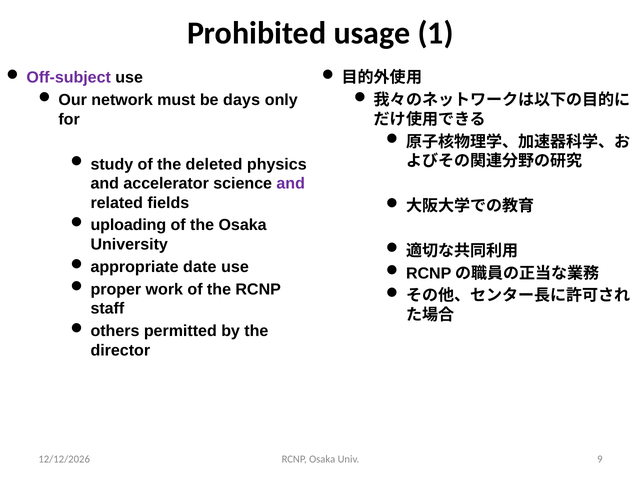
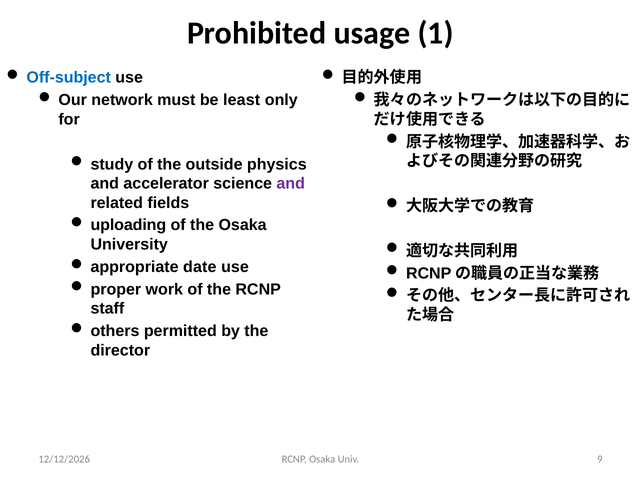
Off-subject colour: purple -> blue
days: days -> least
deleted: deleted -> outside
